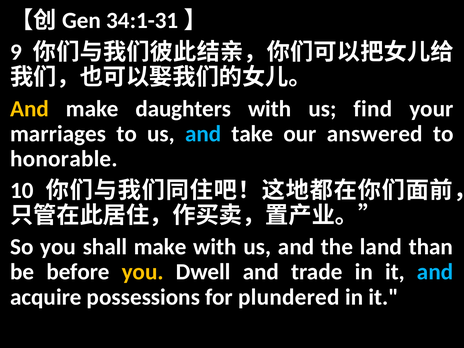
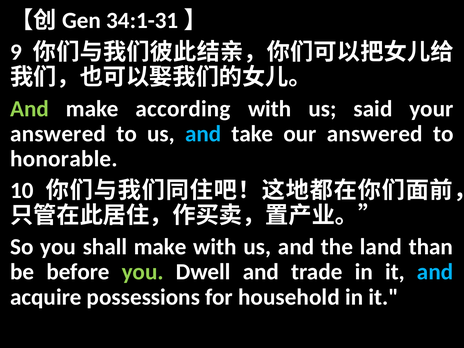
And at (30, 109) colour: yellow -> light green
daughters: daughters -> according
find: find -> said
marriages at (58, 134): marriages -> answered
you at (143, 272) colour: yellow -> light green
plundered: plundered -> household
